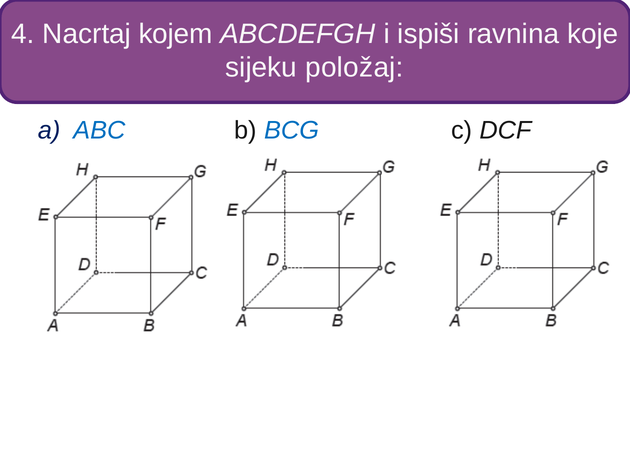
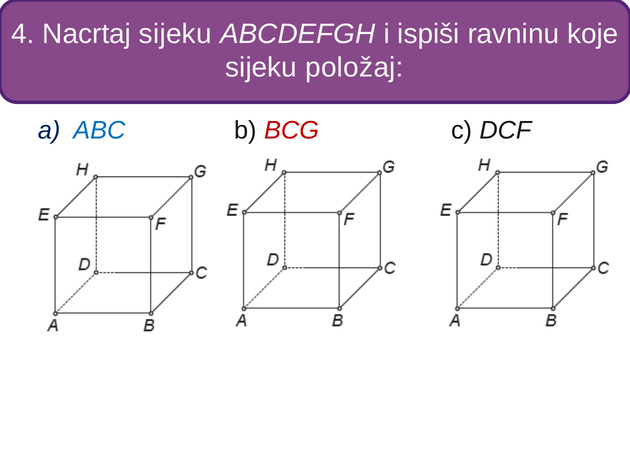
Nacrtaj kojem: kojem -> sijeku
ravnina: ravnina -> ravninu
BCG colour: blue -> red
